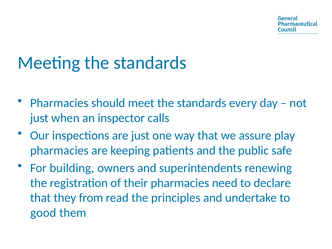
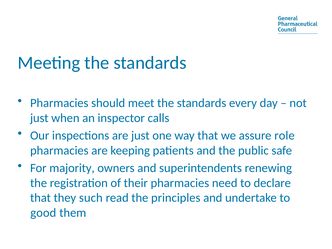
play: play -> role
building: building -> majority
from: from -> such
